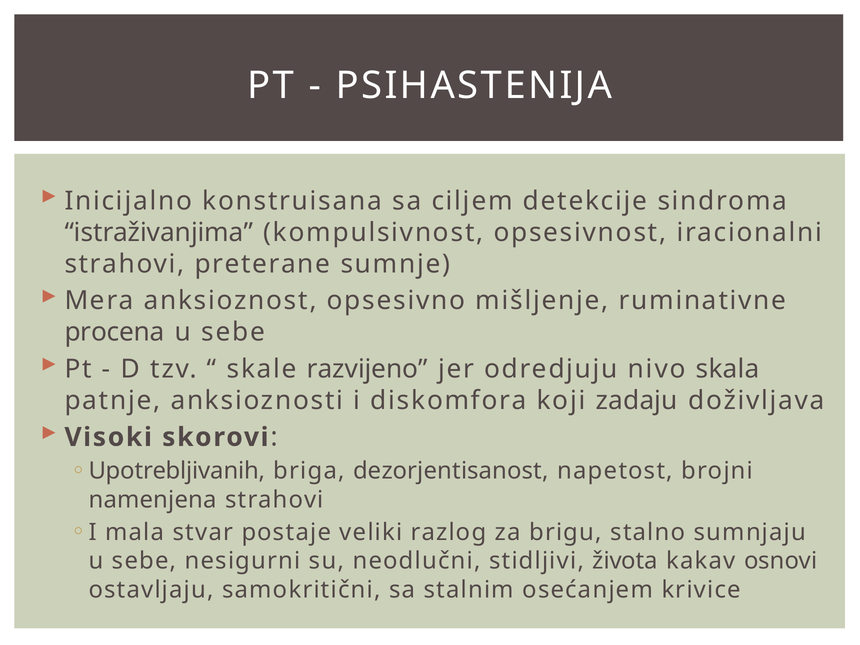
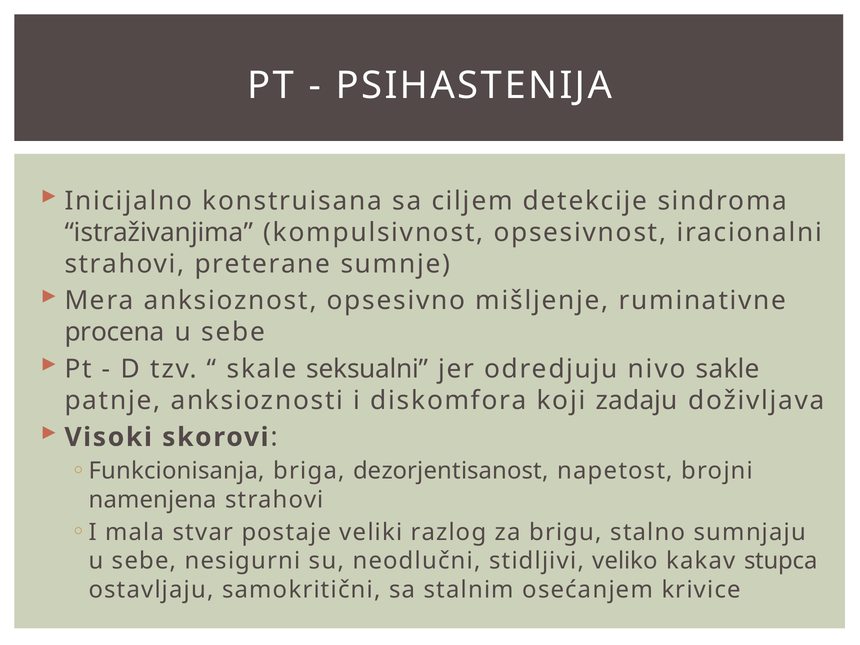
razvijeno: razvijeno -> seksualni
skala: skala -> sakle
Upotrebljivanih: Upotrebljivanih -> Funkcionisanja
života: života -> veliko
osnovi: osnovi -> stupca
